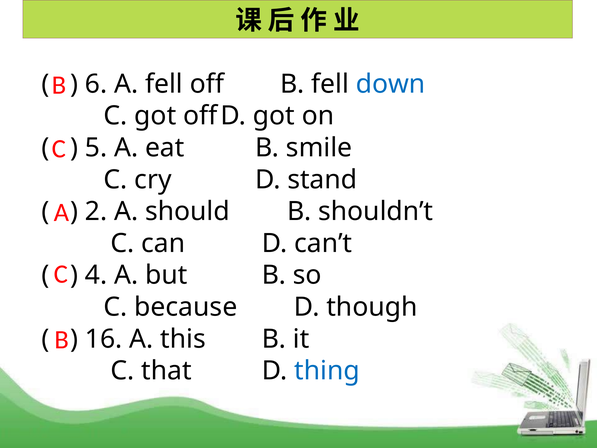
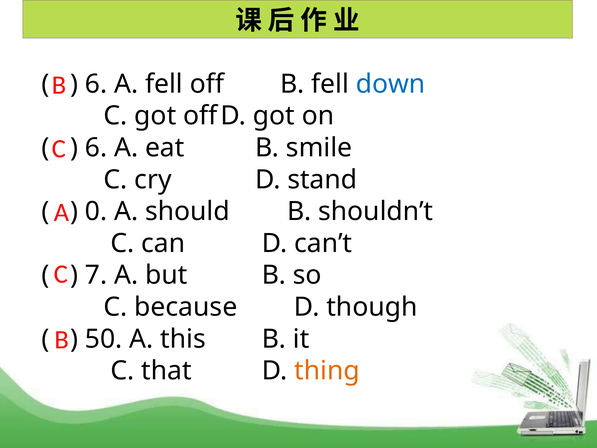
5 at (96, 148): 5 -> 6
2: 2 -> 0
4: 4 -> 7
16: 16 -> 50
thing colour: blue -> orange
